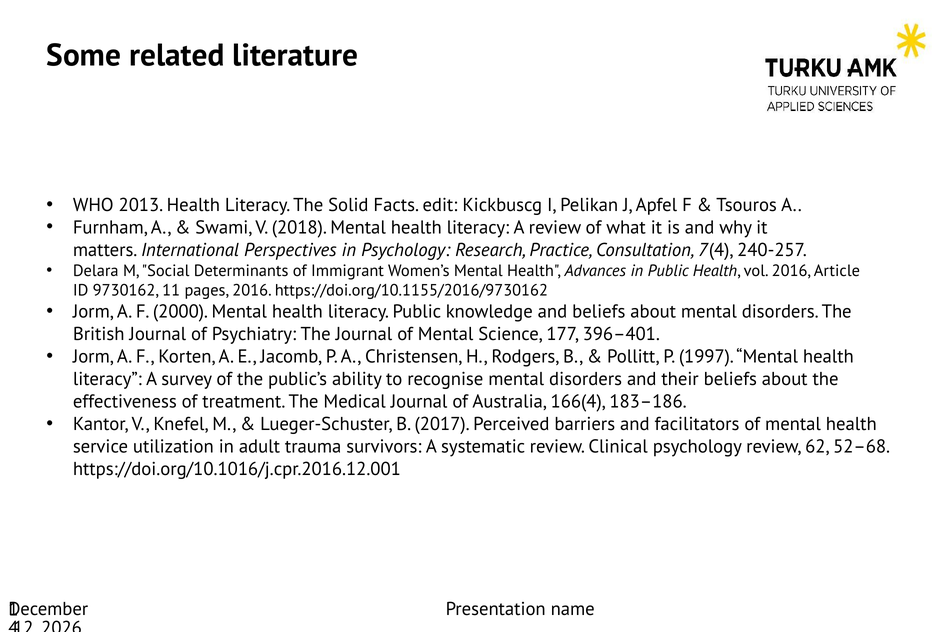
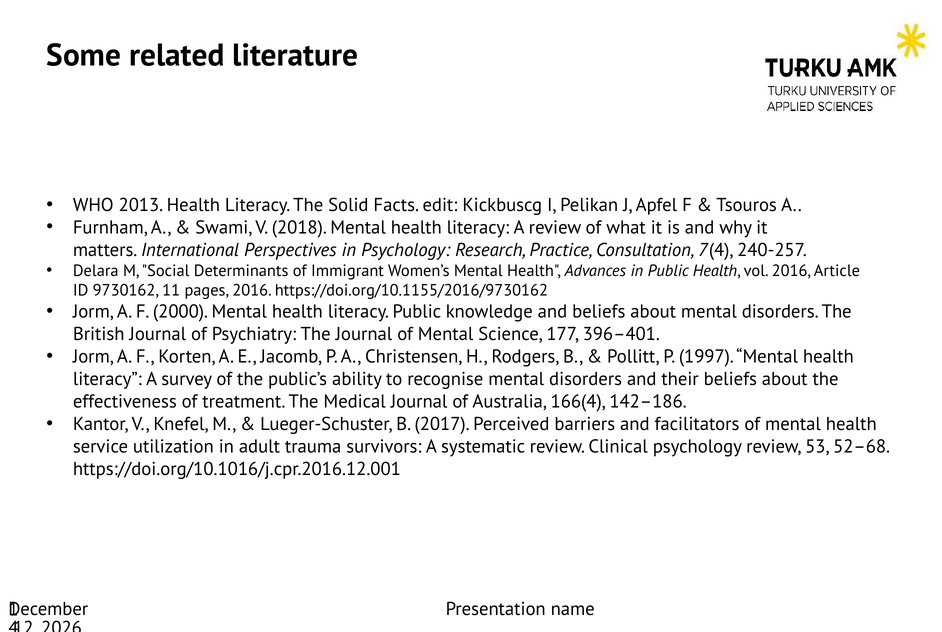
183–186: 183–186 -> 142–186
62: 62 -> 53
